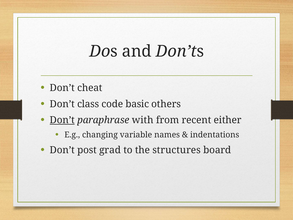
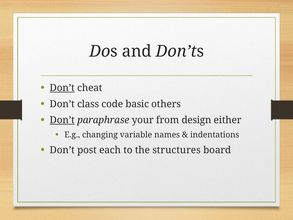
Don’t at (62, 88) underline: none -> present
with: with -> your
recent: recent -> design
grad: grad -> each
